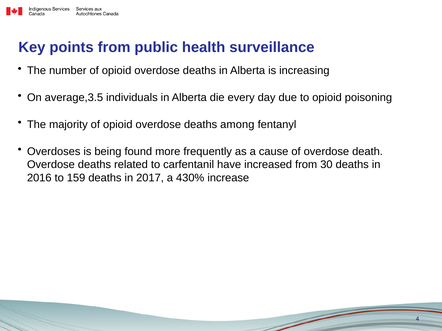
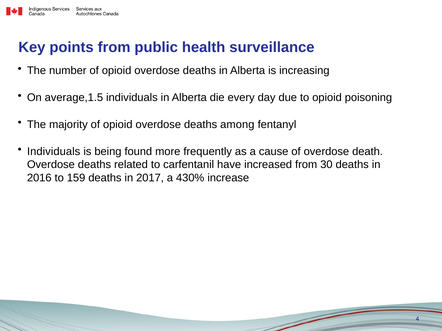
average,3.5: average,3.5 -> average,1.5
Overdoses at (54, 152): Overdoses -> Individuals
